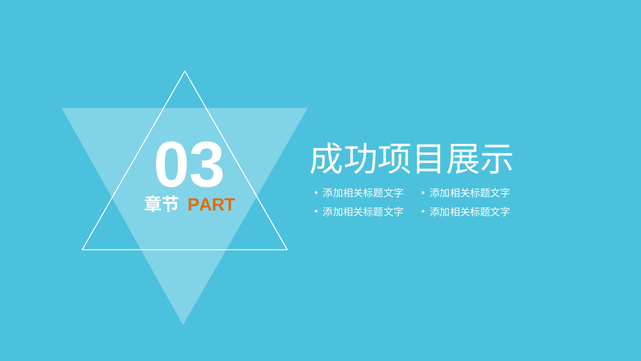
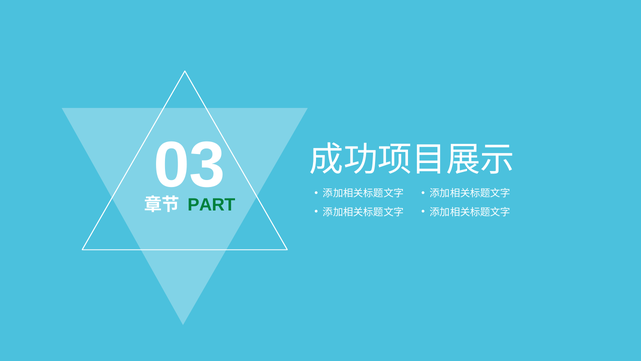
PART colour: orange -> green
